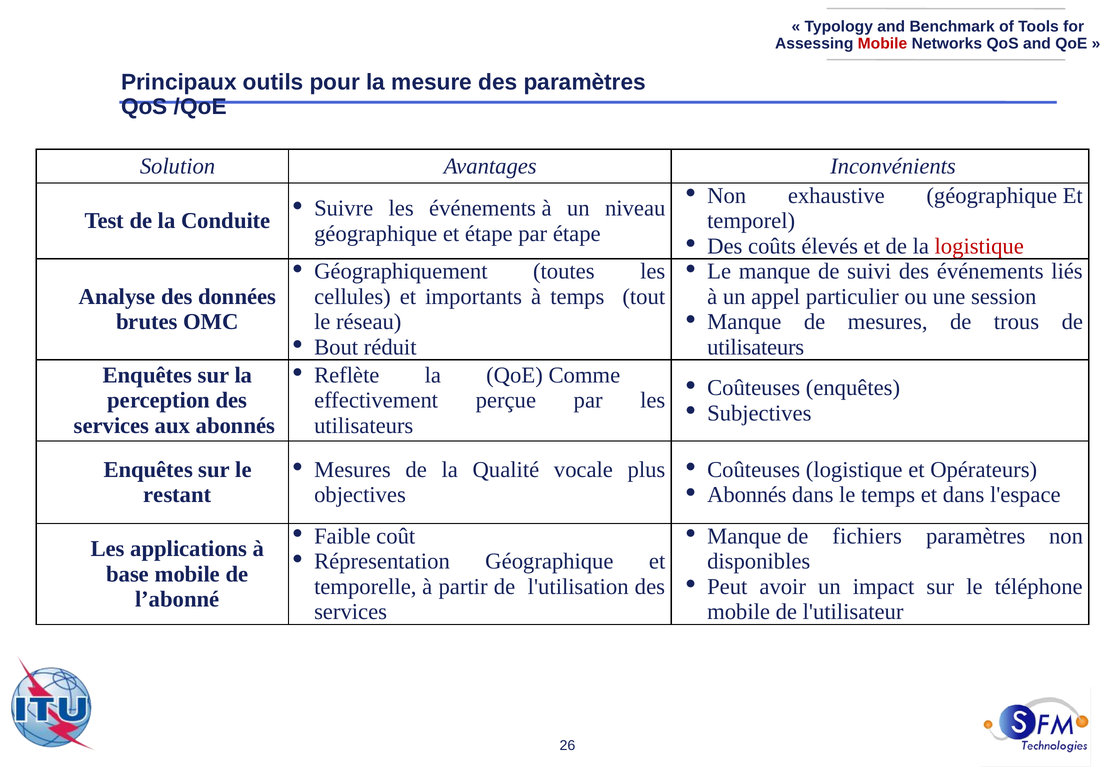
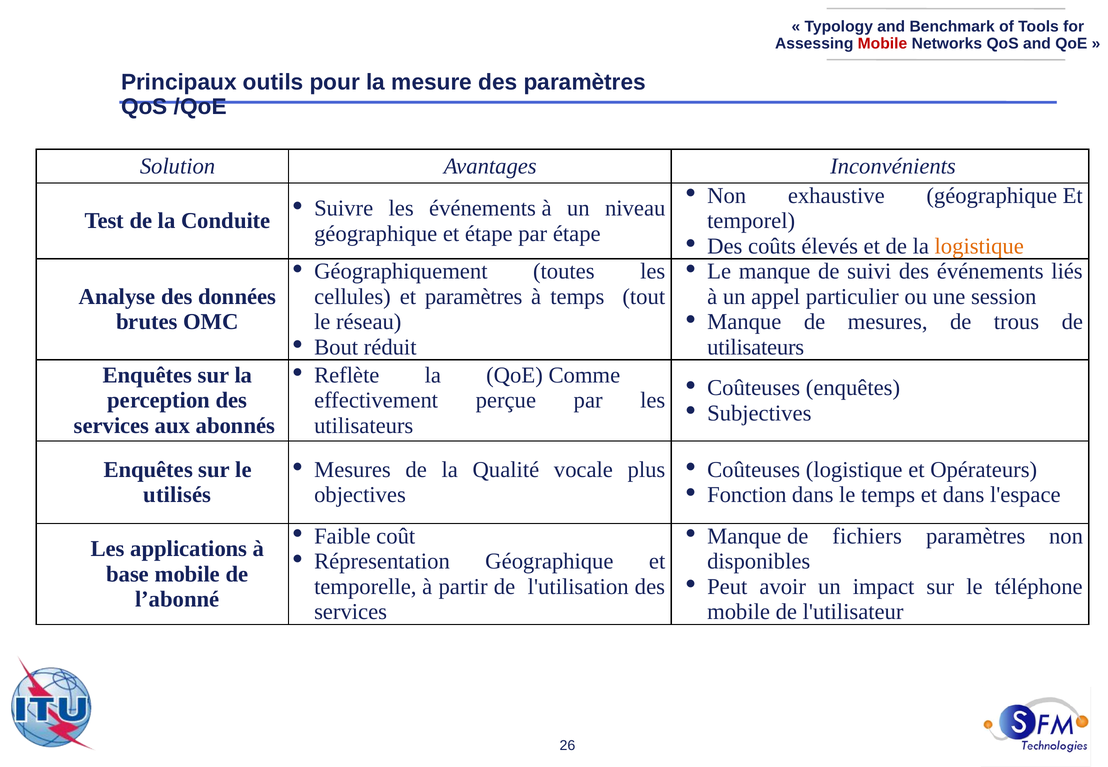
logistique at (979, 246) colour: red -> orange
et importants: importants -> paramètres
Abonnés at (747, 495): Abonnés -> Fonction
restant: restant -> utilisés
